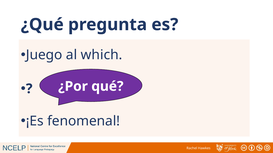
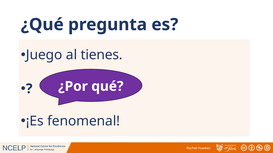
which: which -> tienes
